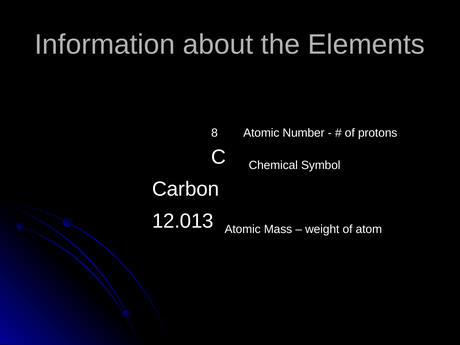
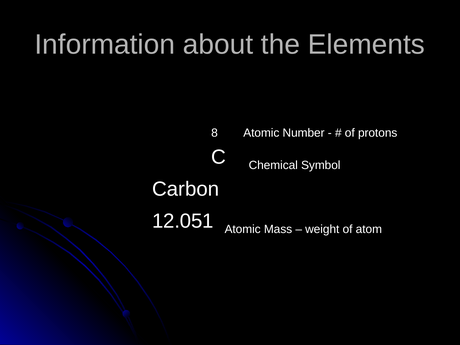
12.013: 12.013 -> 12.051
